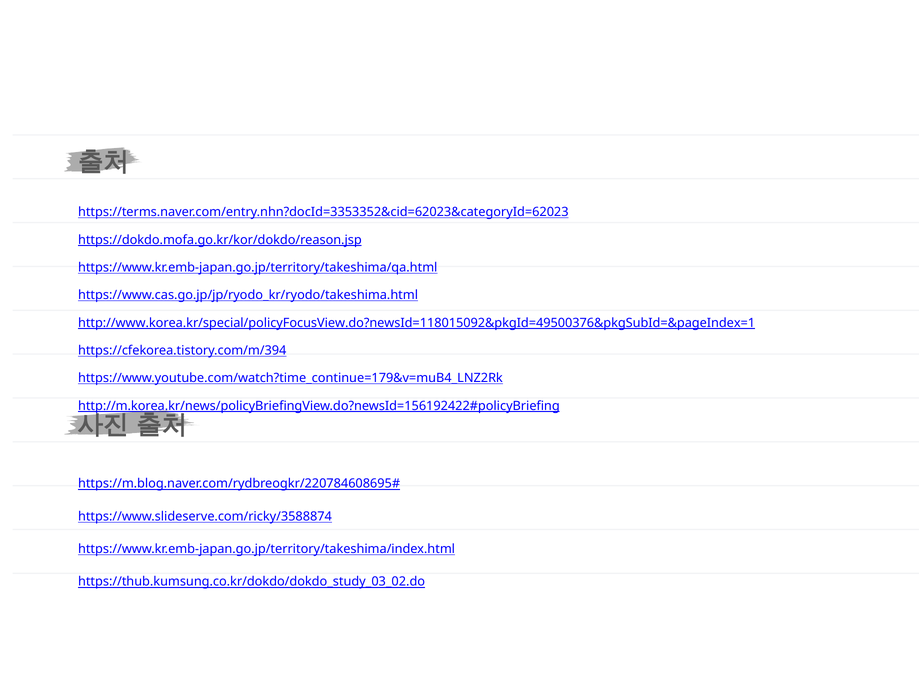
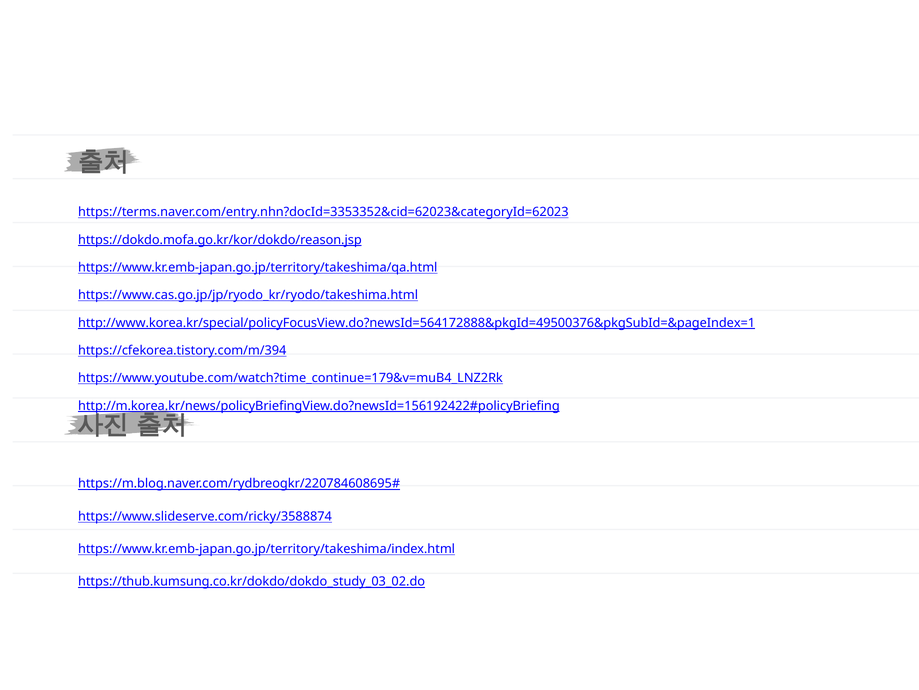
http://www.korea.kr/special/policyFocusView.do?newsId=118015092&pkgId=49500376&pkgSubId=&pageIndex=1: http://www.korea.kr/special/policyFocusView.do?newsId=118015092&pkgId=49500376&pkgSubId=&pageIndex=1 -> http://www.korea.kr/special/policyFocusView.do?newsId=564172888&pkgId=49500376&pkgSubId=&pageIndex=1
